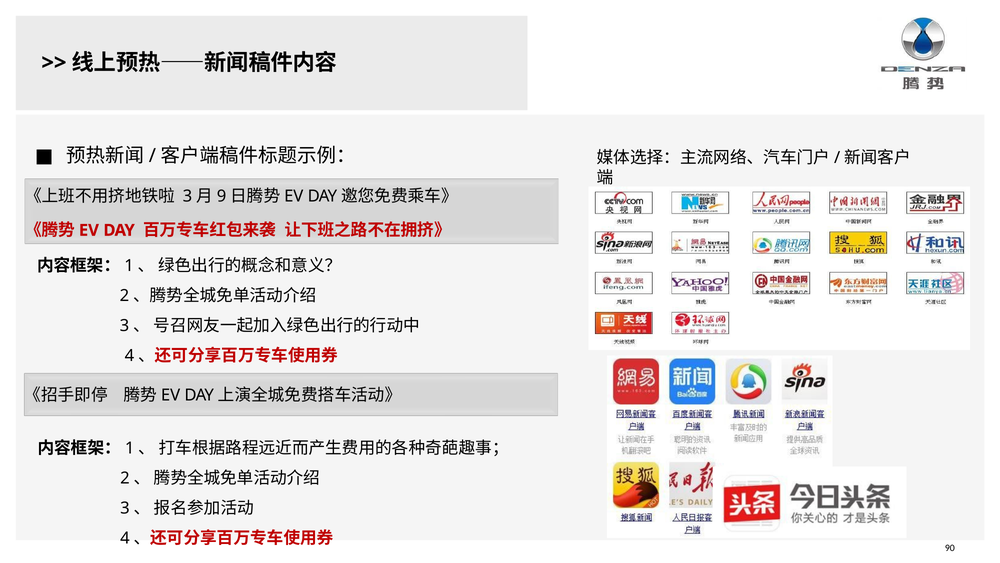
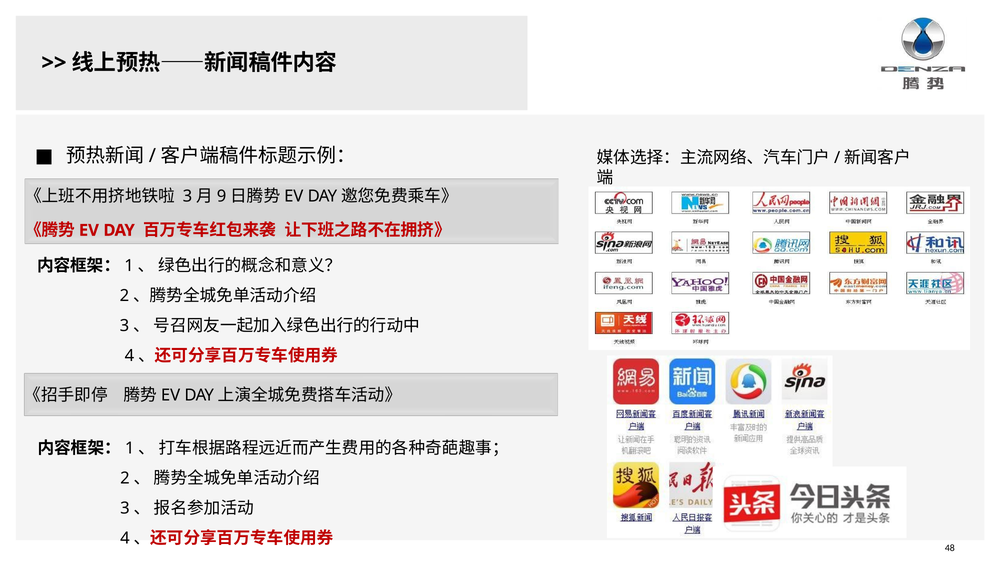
90: 90 -> 48
